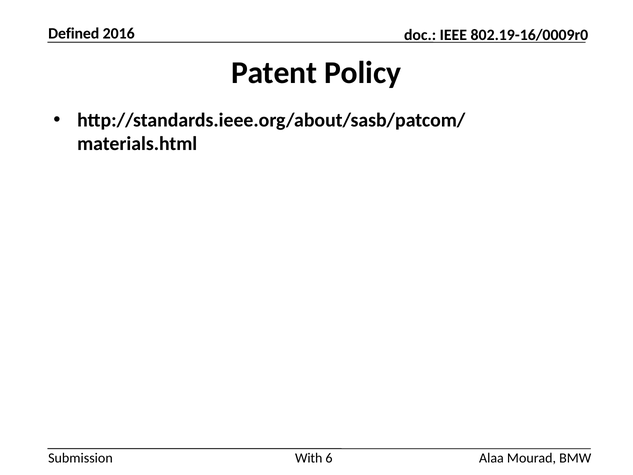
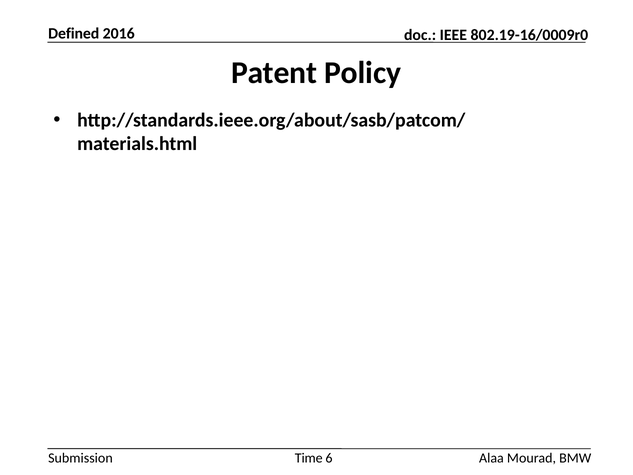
With: With -> Time
